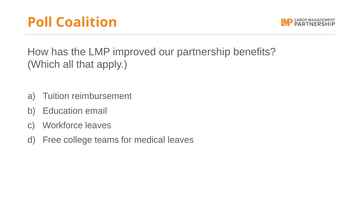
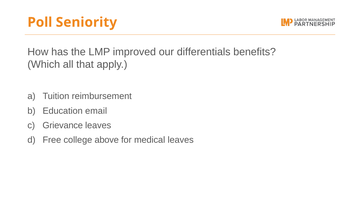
Coalition: Coalition -> Seniority
partnership: partnership -> differentials
Workforce: Workforce -> Grievance
teams: teams -> above
